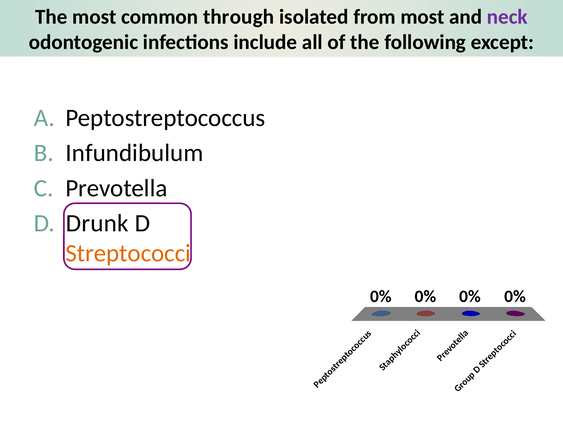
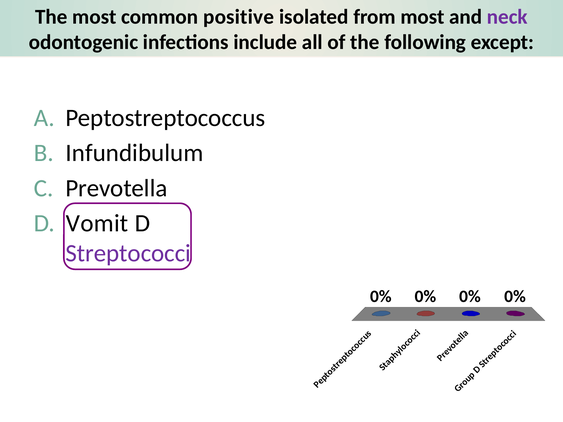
through: through -> positive
Drunk: Drunk -> Vomit
Streptococci colour: orange -> purple
